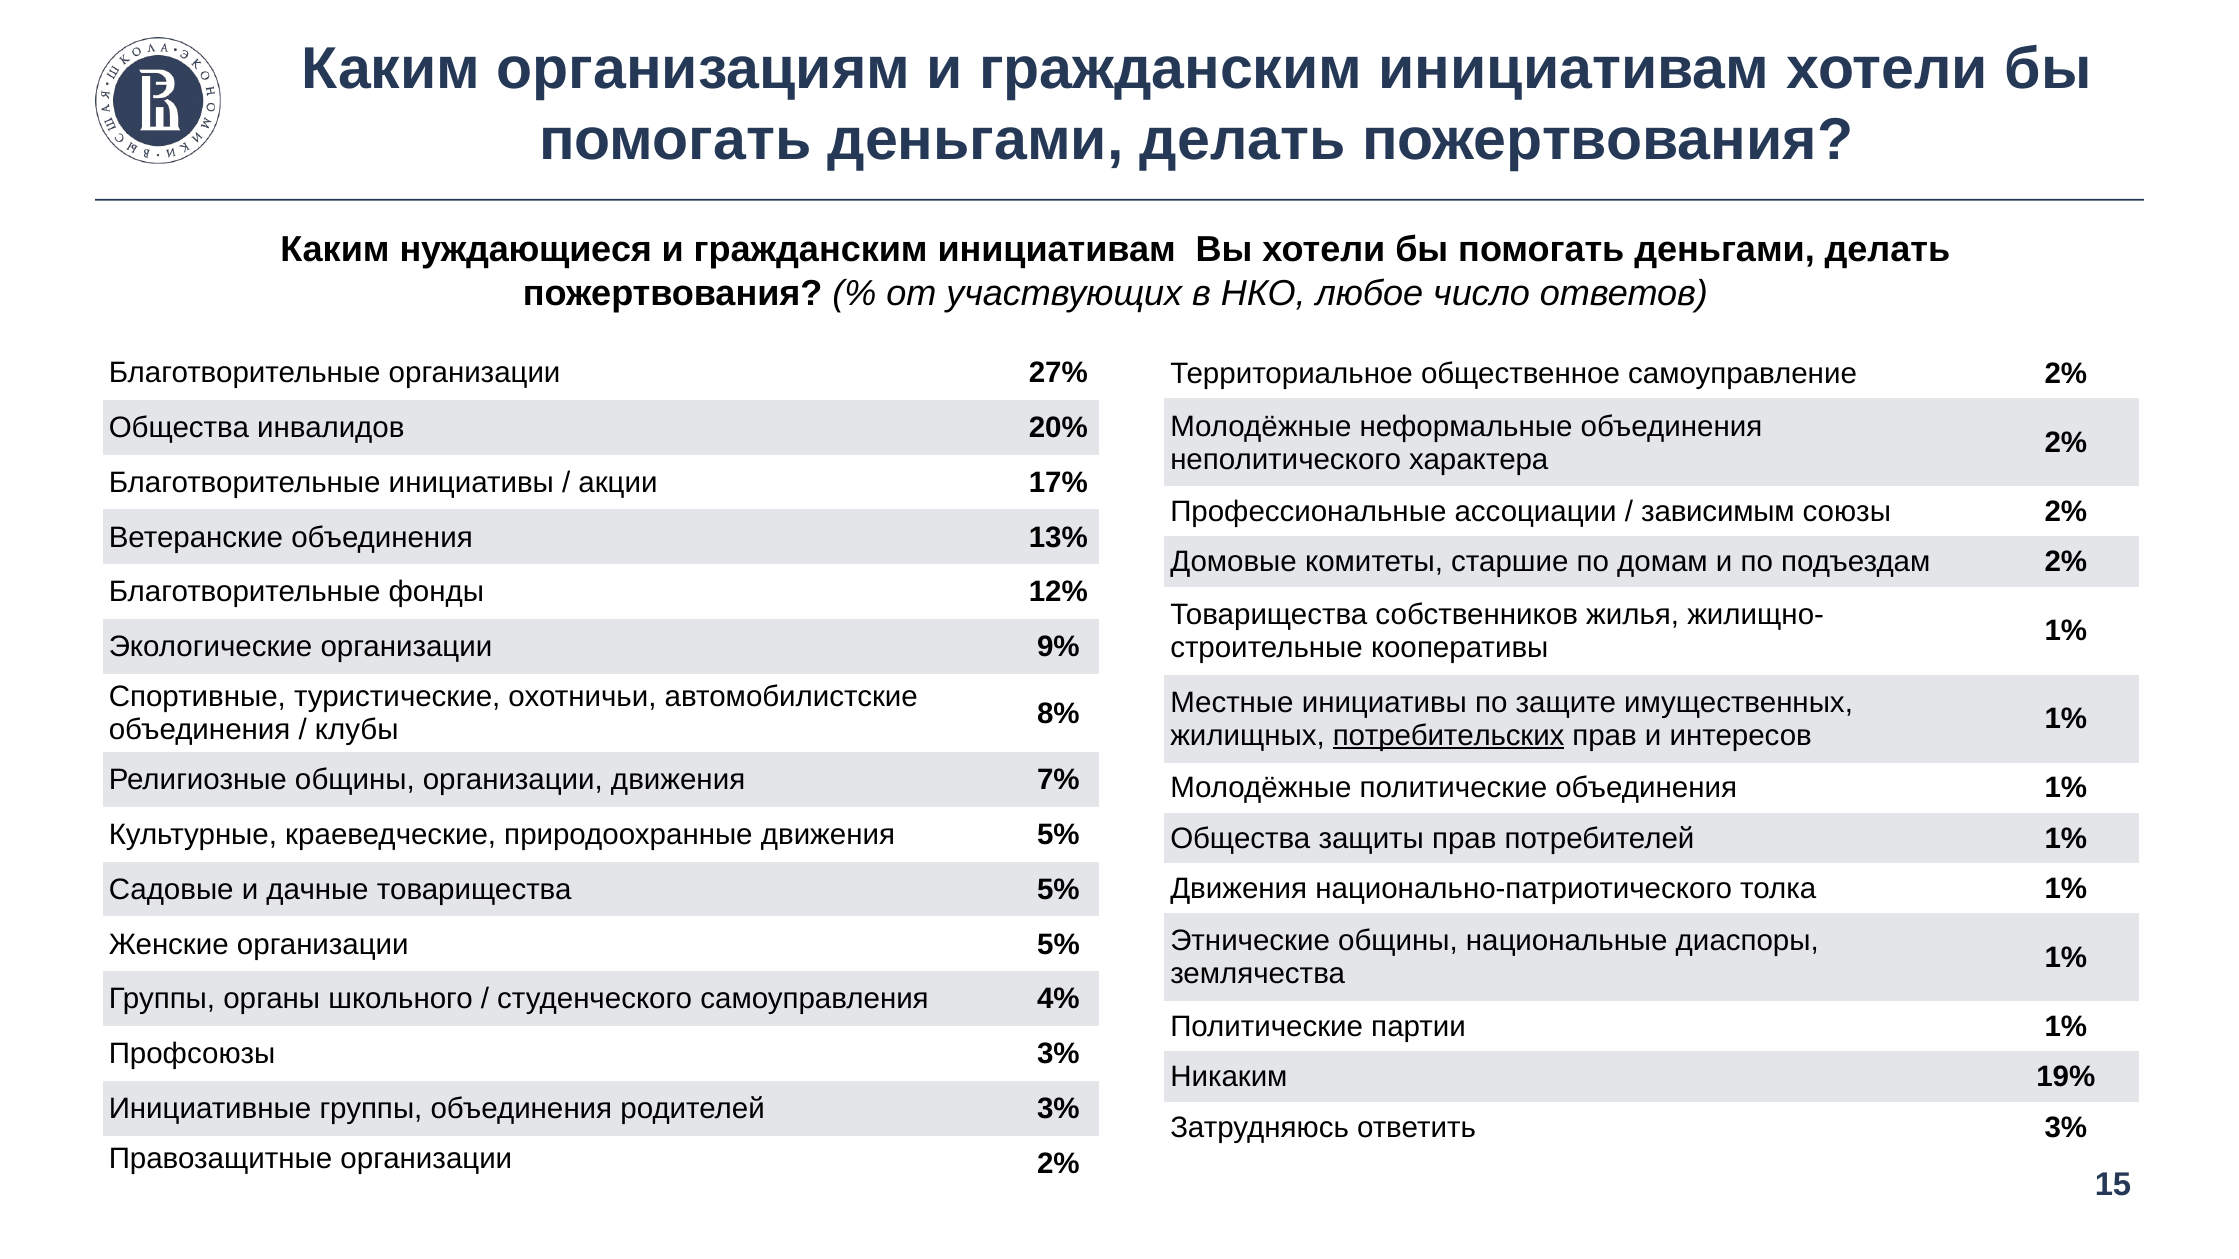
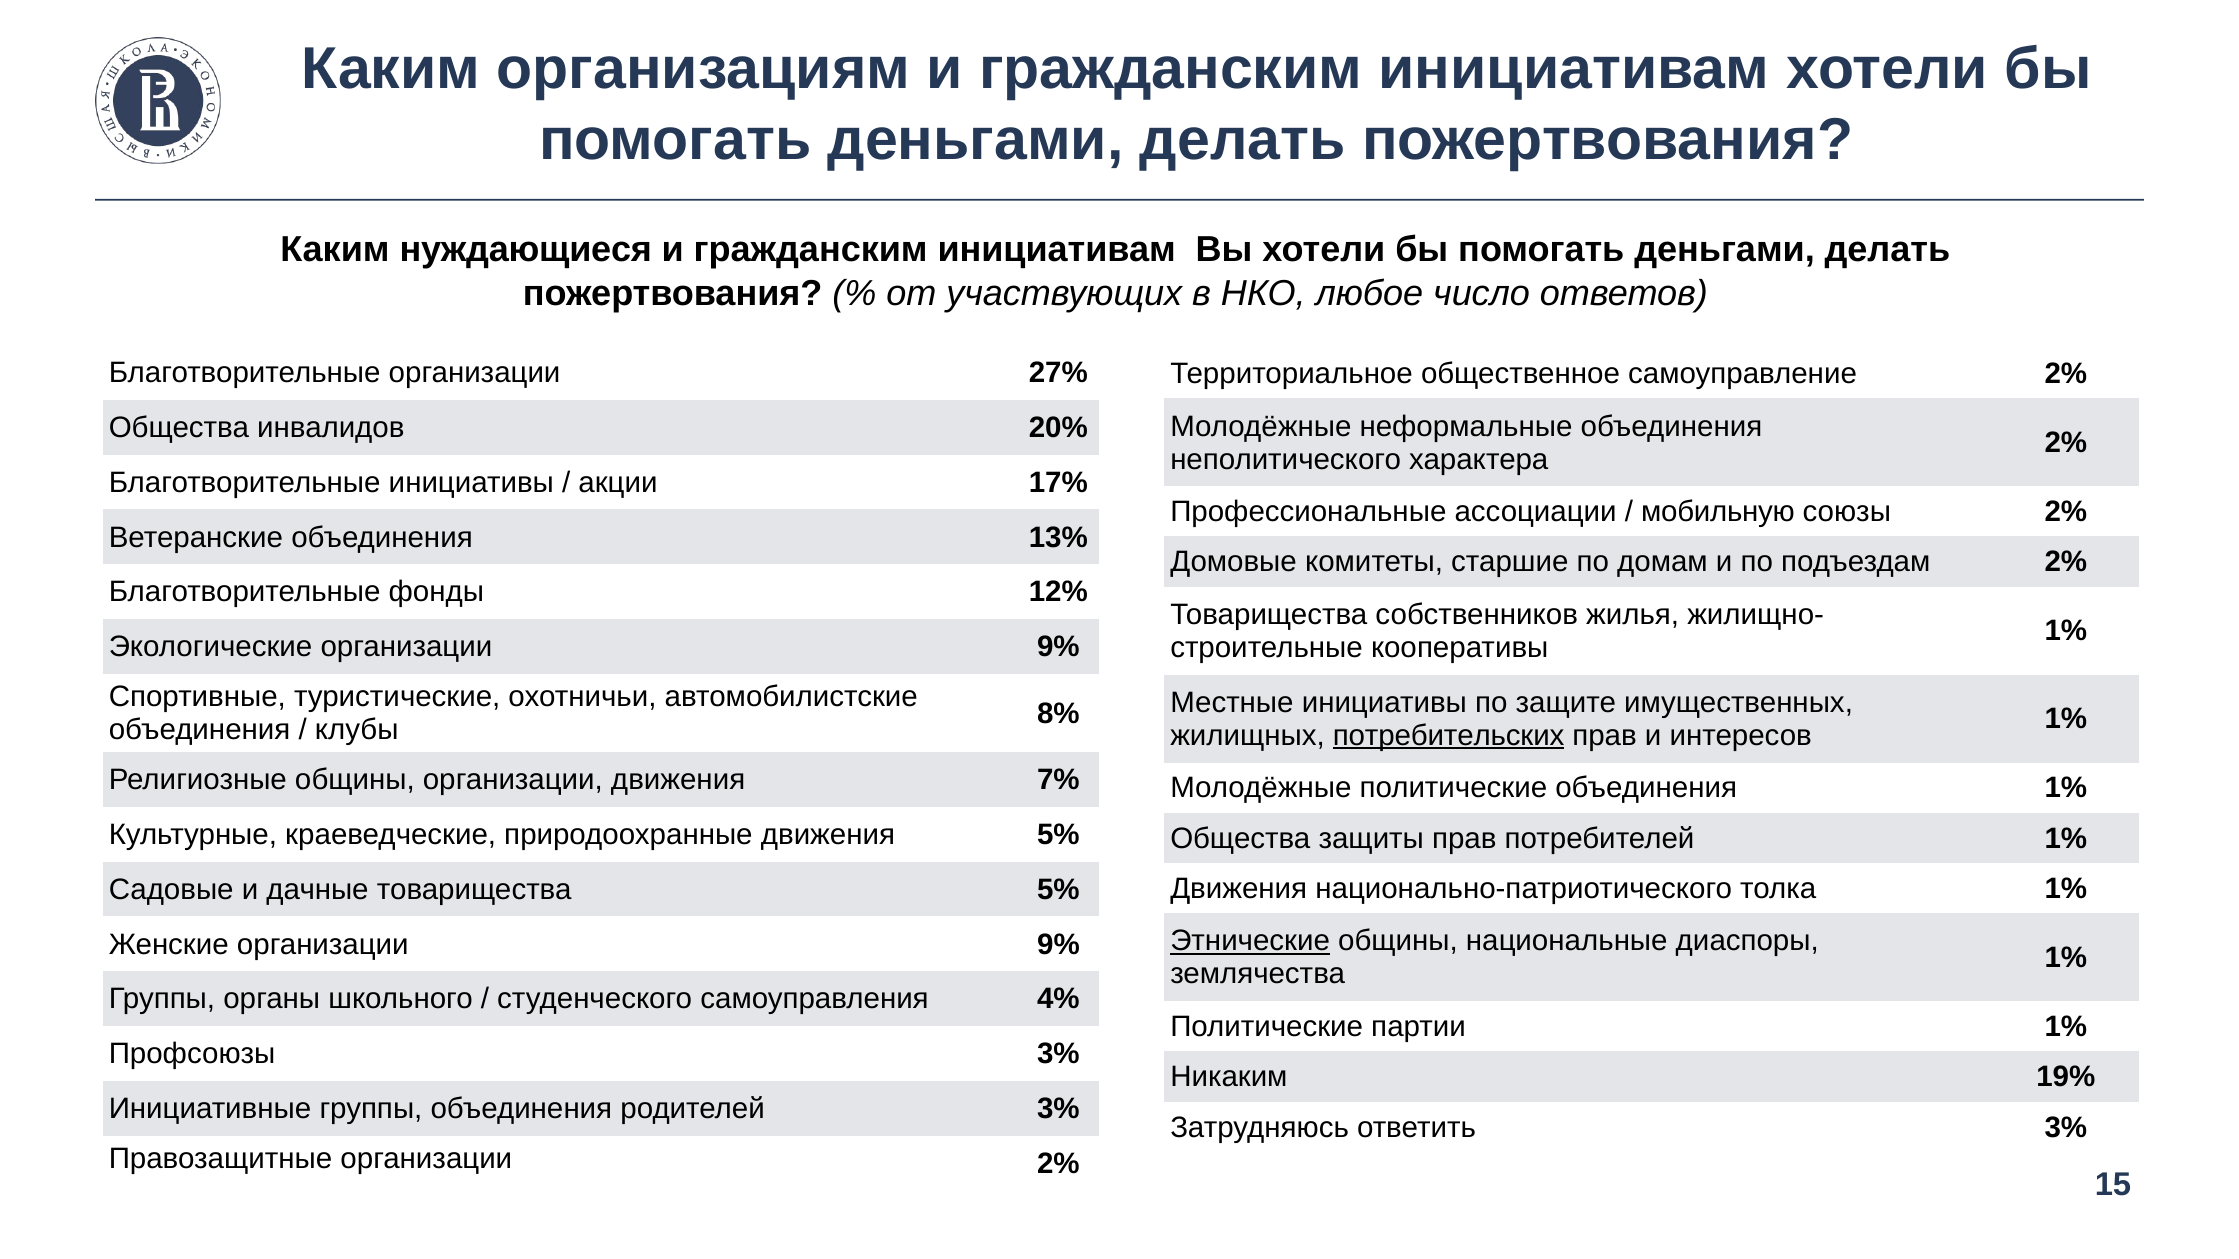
зависимым: зависимым -> мобильную
Этнические underline: none -> present
Женские организации 5%: 5% -> 9%
